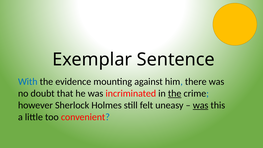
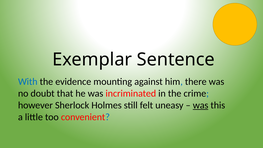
the at (175, 93) underline: present -> none
